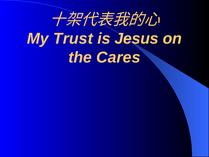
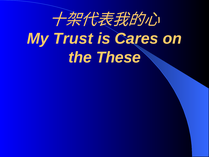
Jesus: Jesus -> Cares
Cares: Cares -> These
